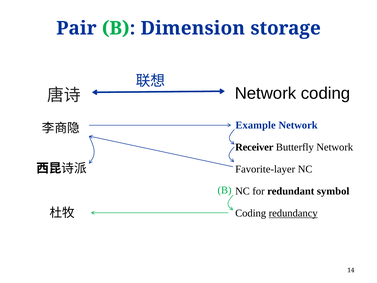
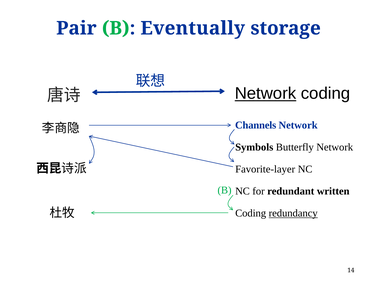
Dimension: Dimension -> Eventually
Network at (265, 93) underline: none -> present
Example: Example -> Channels
Receiver: Receiver -> Symbols
symbol: symbol -> written
